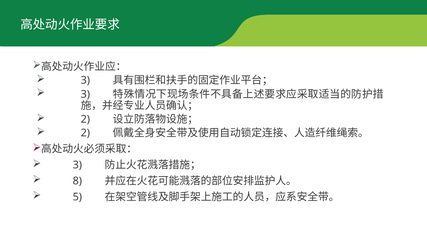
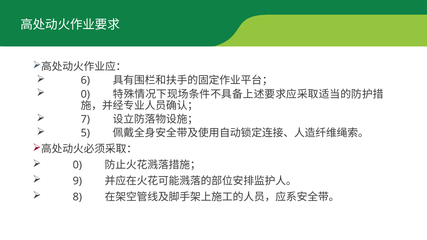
3 at (85, 80): 3 -> 6
3 at (85, 94): 3 -> 0
2 at (85, 119): 2 -> 7
2 at (85, 133): 2 -> 5
3 at (77, 165): 3 -> 0
8: 8 -> 9
5: 5 -> 8
